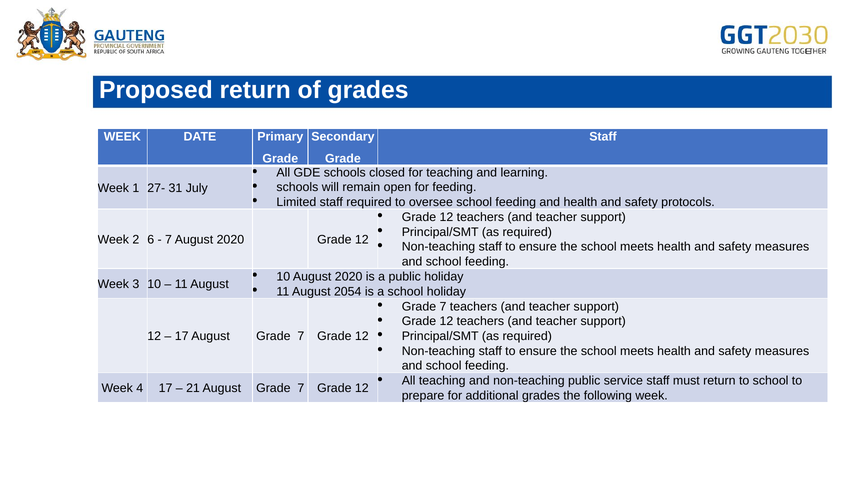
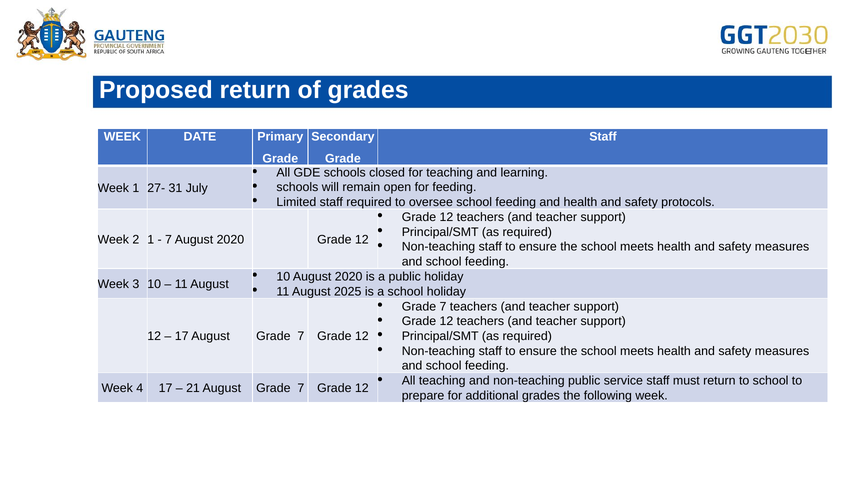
2 6: 6 -> 1
2054: 2054 -> 2025
